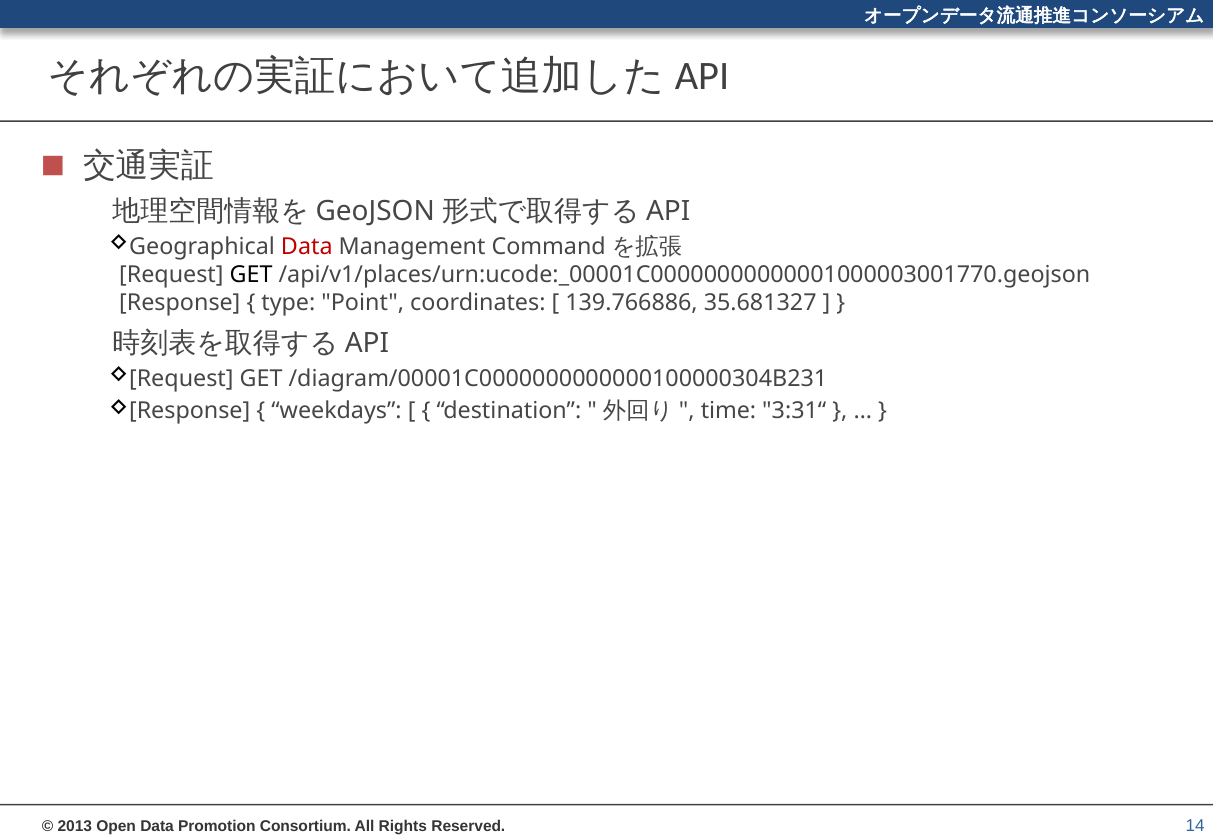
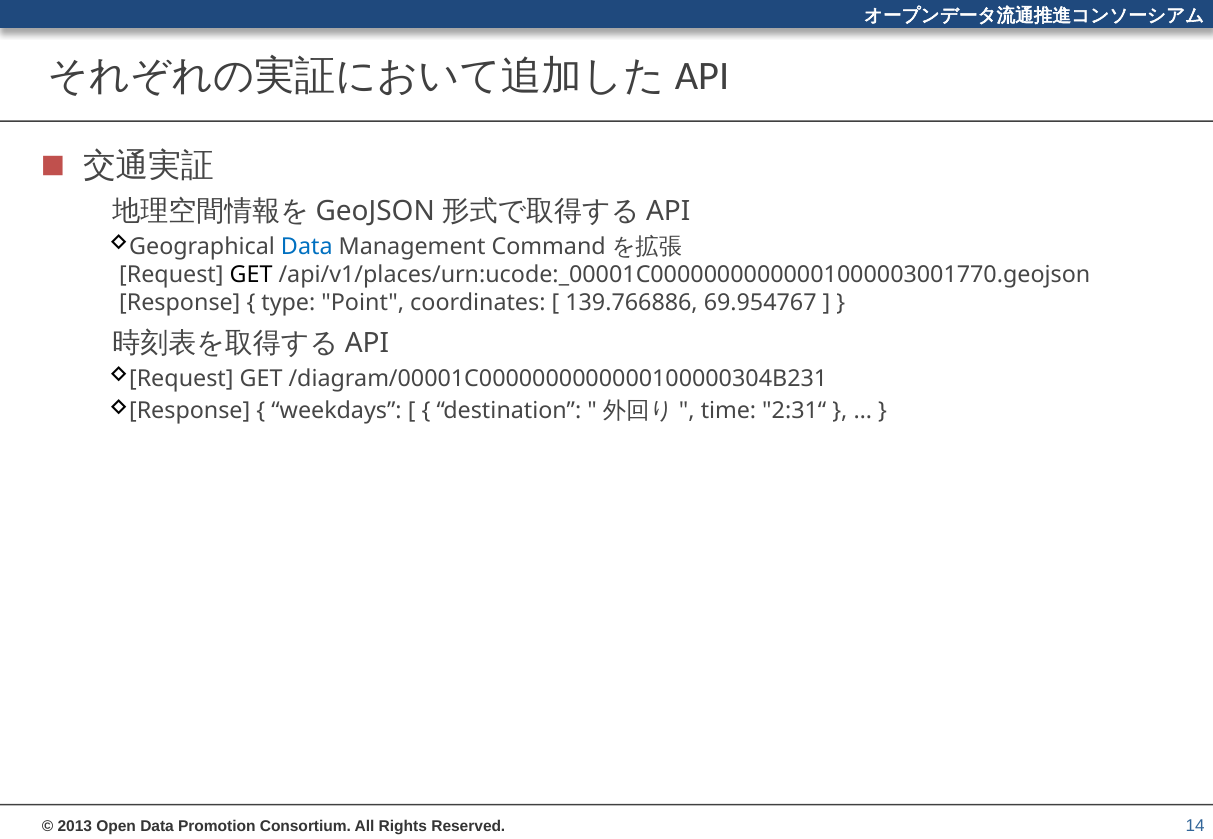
Data at (307, 247) colour: red -> blue
35.681327: 35.681327 -> 69.954767
3:31“: 3:31“ -> 2:31“
